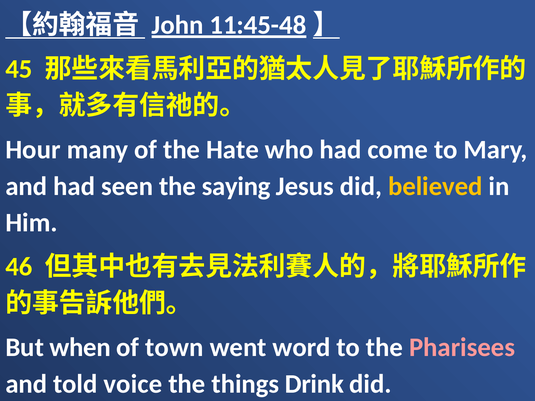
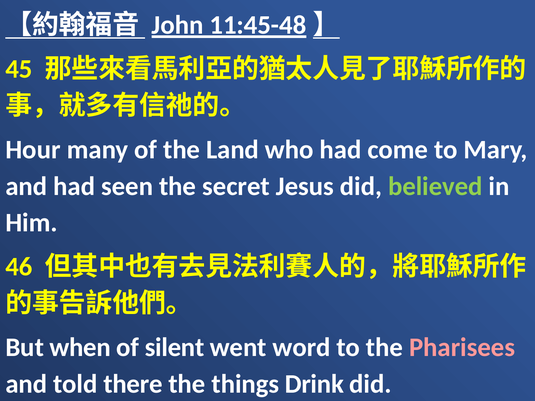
Hate: Hate -> Land
saying: saying -> secret
believed colour: yellow -> light green
town: town -> silent
voice: voice -> there
